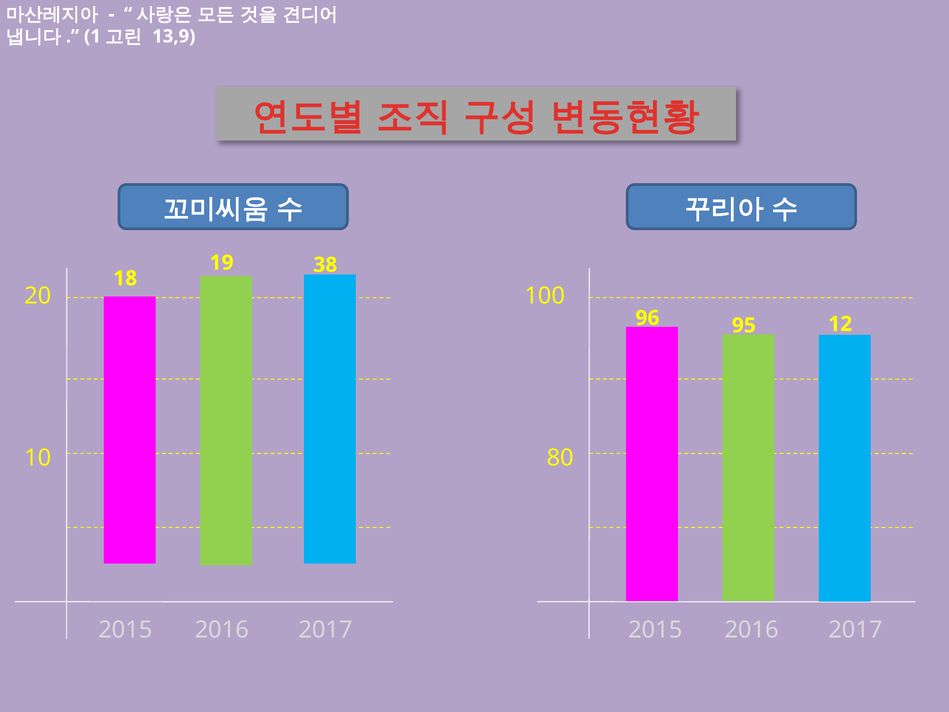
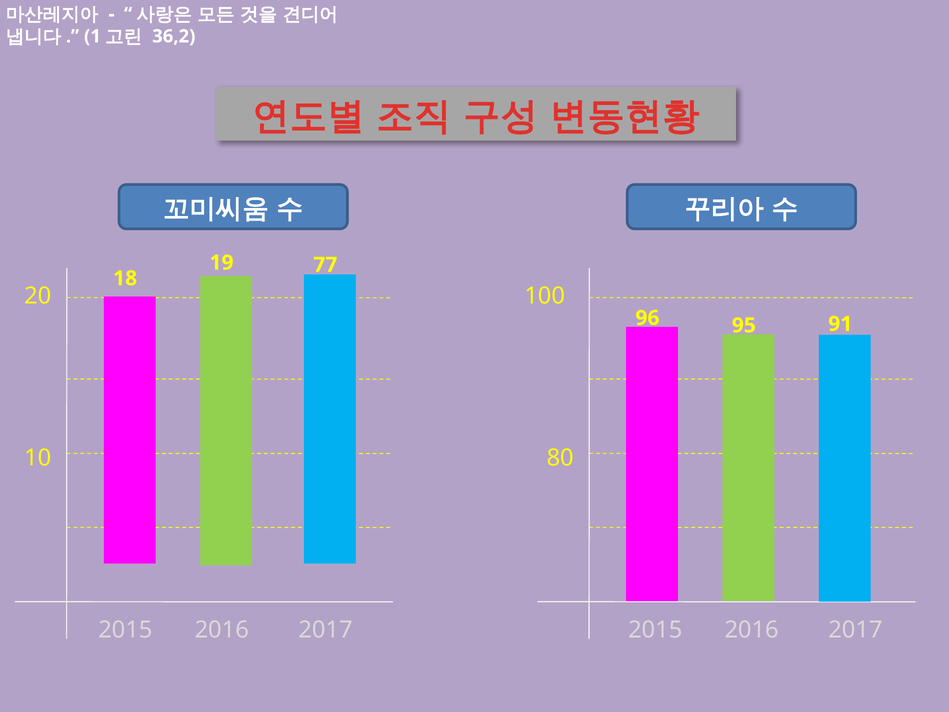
13,9: 13,9 -> 36,2
38: 38 -> 77
12: 12 -> 91
